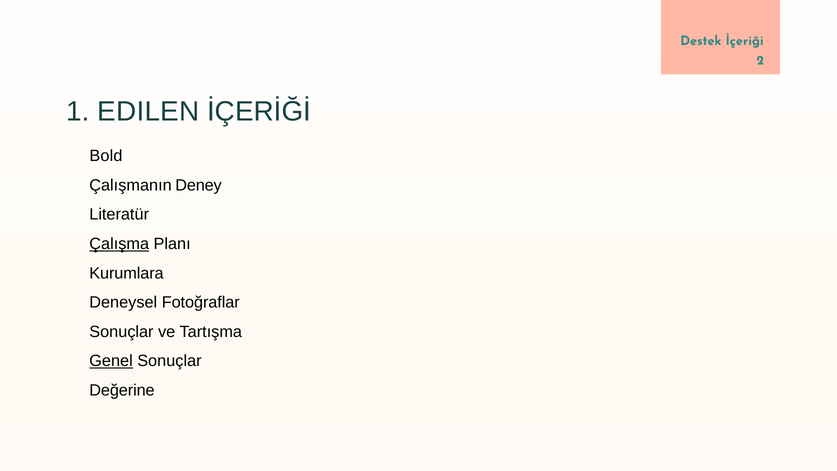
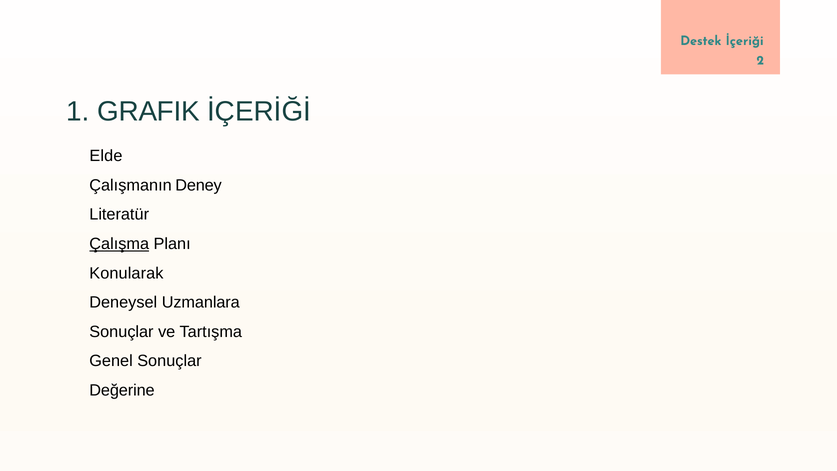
EDILEN: EDILEN -> GRAFIK
Bold: Bold -> Elde
Kurumlara: Kurumlara -> Konularak
Fotoğraflar: Fotoğraflar -> Uzmanlara
Genel underline: present -> none
